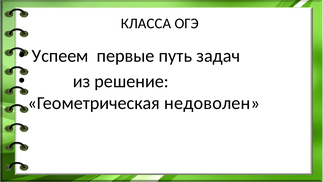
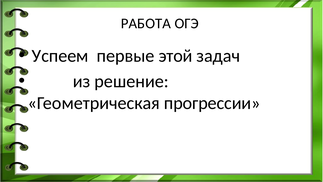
КЛАССА: КЛАССА -> РАБОТА
путь: путь -> этой
недоволен: недоволен -> прогрессии
